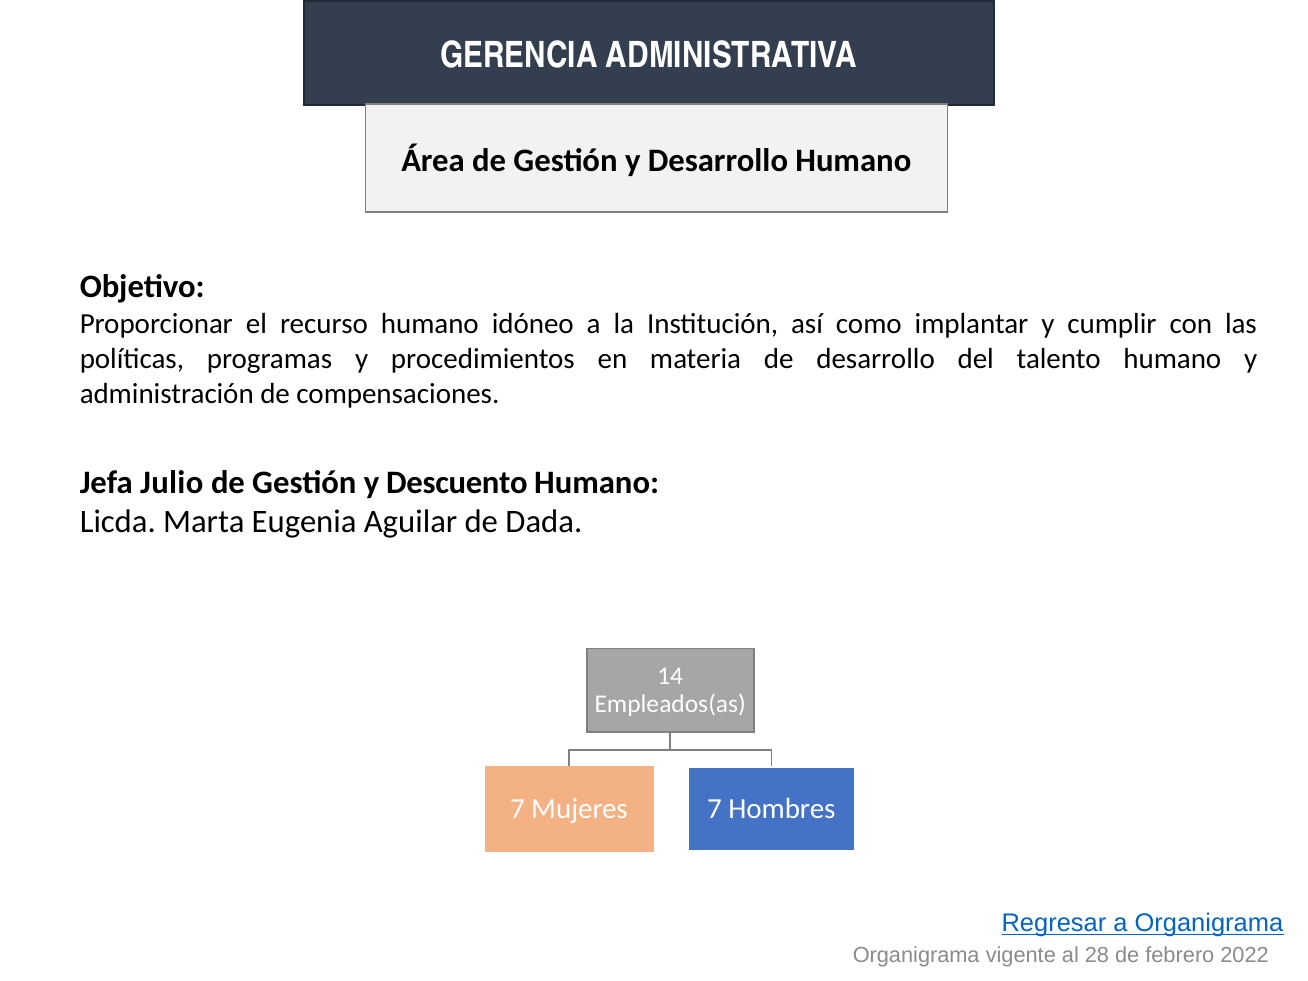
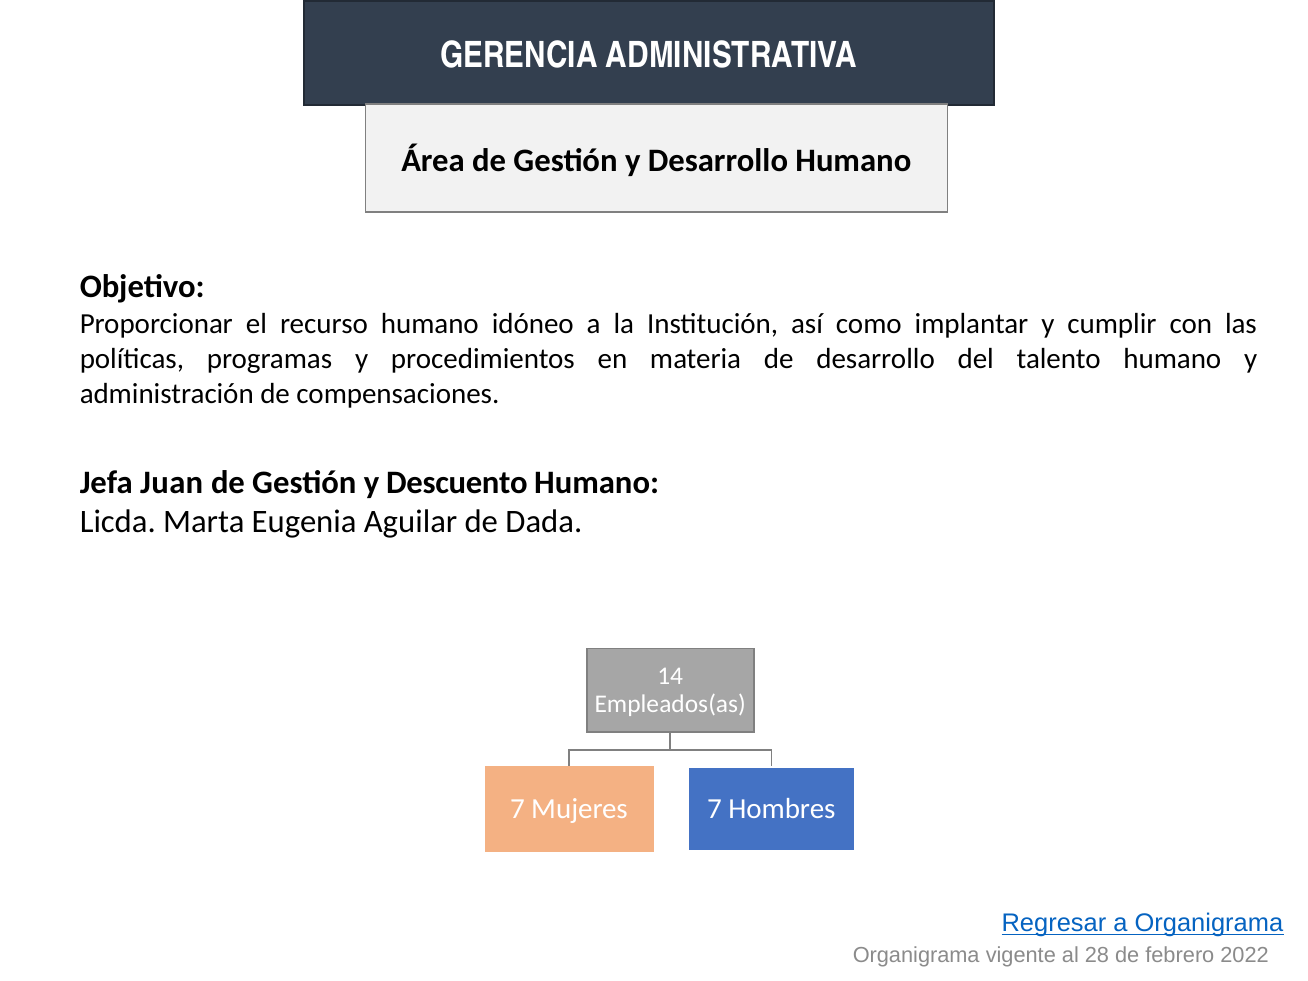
Julio: Julio -> Juan
